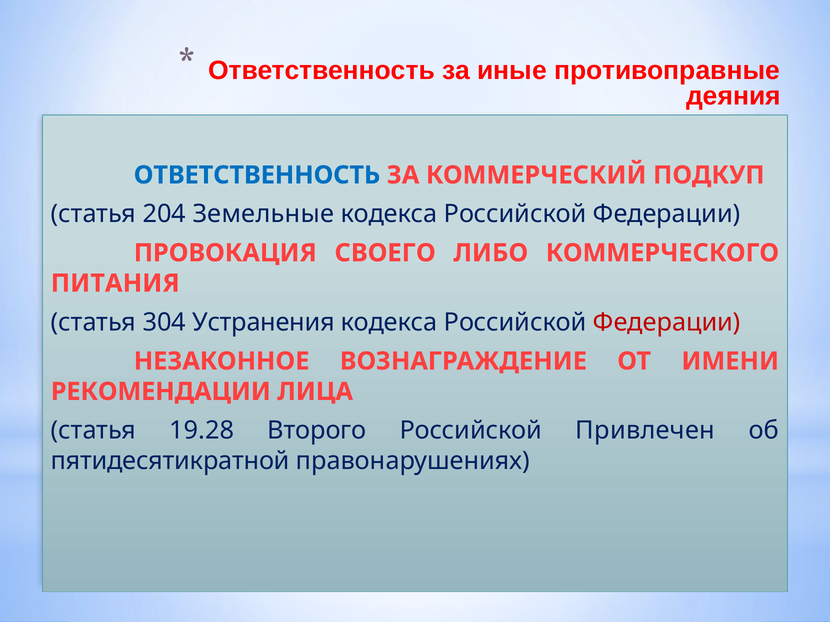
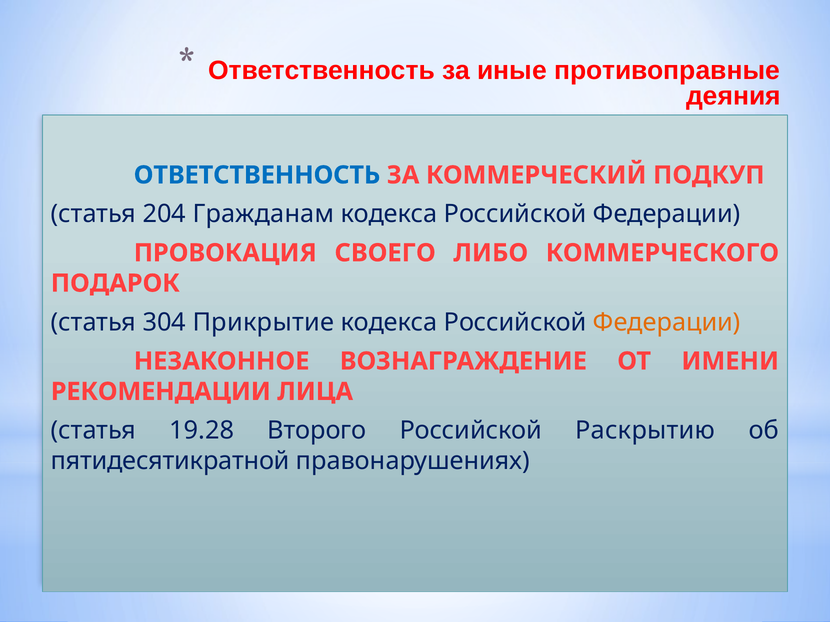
Земельные: Земельные -> Гражданам
ПИТАНИЯ: ПИТАНИЯ -> ПОДАРОК
Устранения: Устранения -> Прикрытие
Федерации at (667, 323) colour: red -> orange
Привлечен: Привлечен -> Раскрытию
